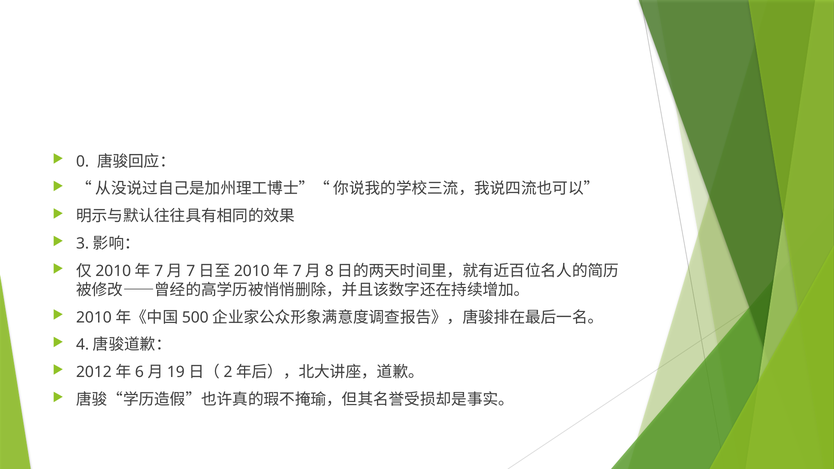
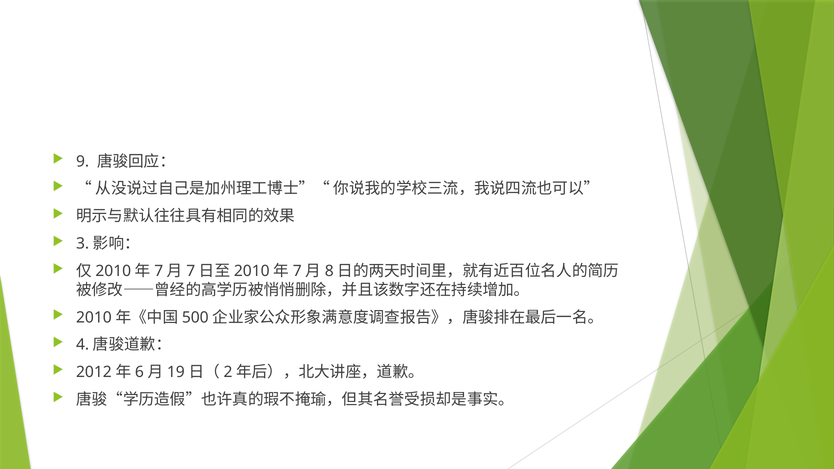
0: 0 -> 9
